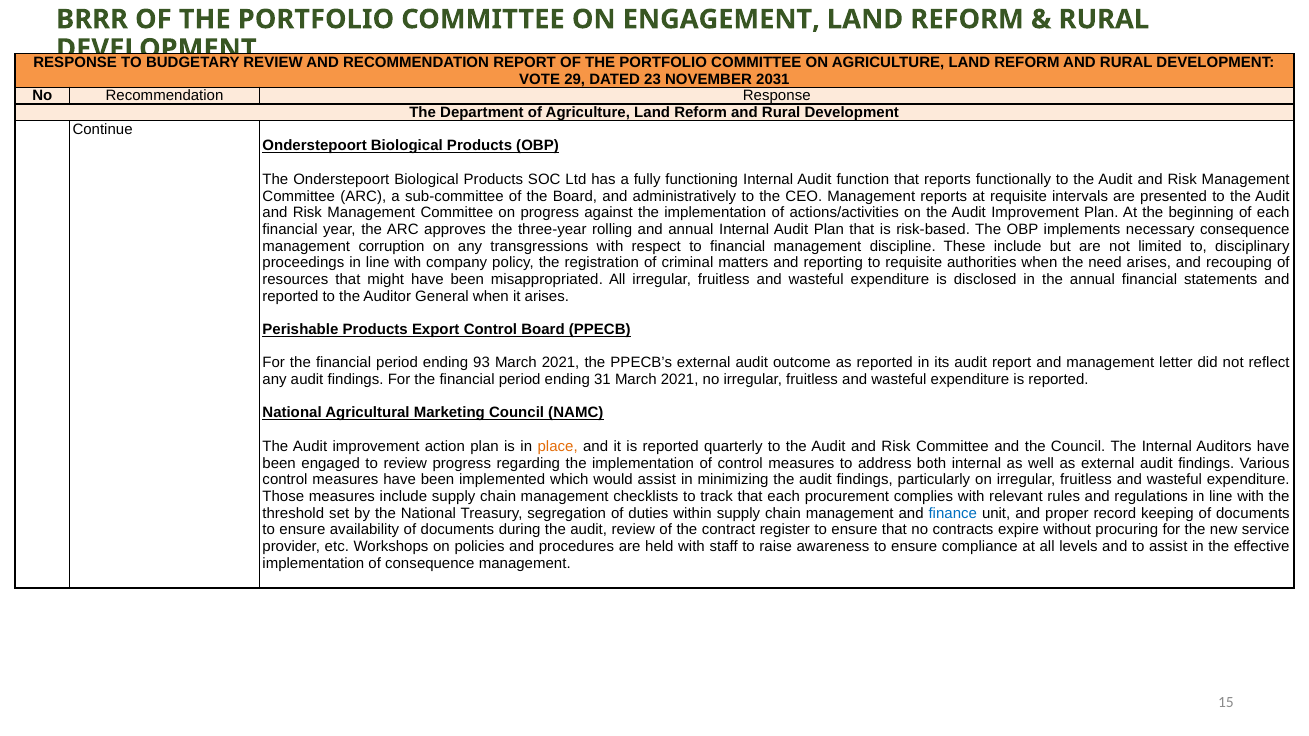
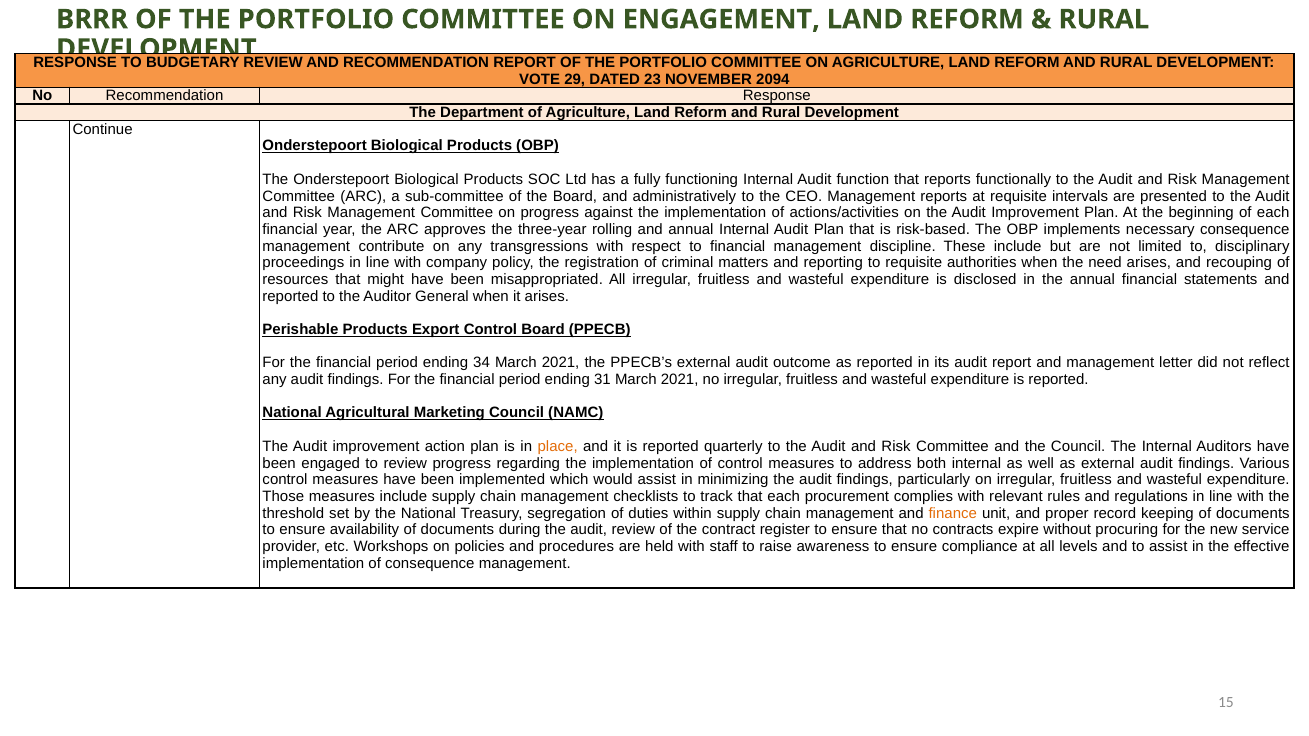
2031: 2031 -> 2094
corruption: corruption -> contribute
93: 93 -> 34
finance colour: blue -> orange
